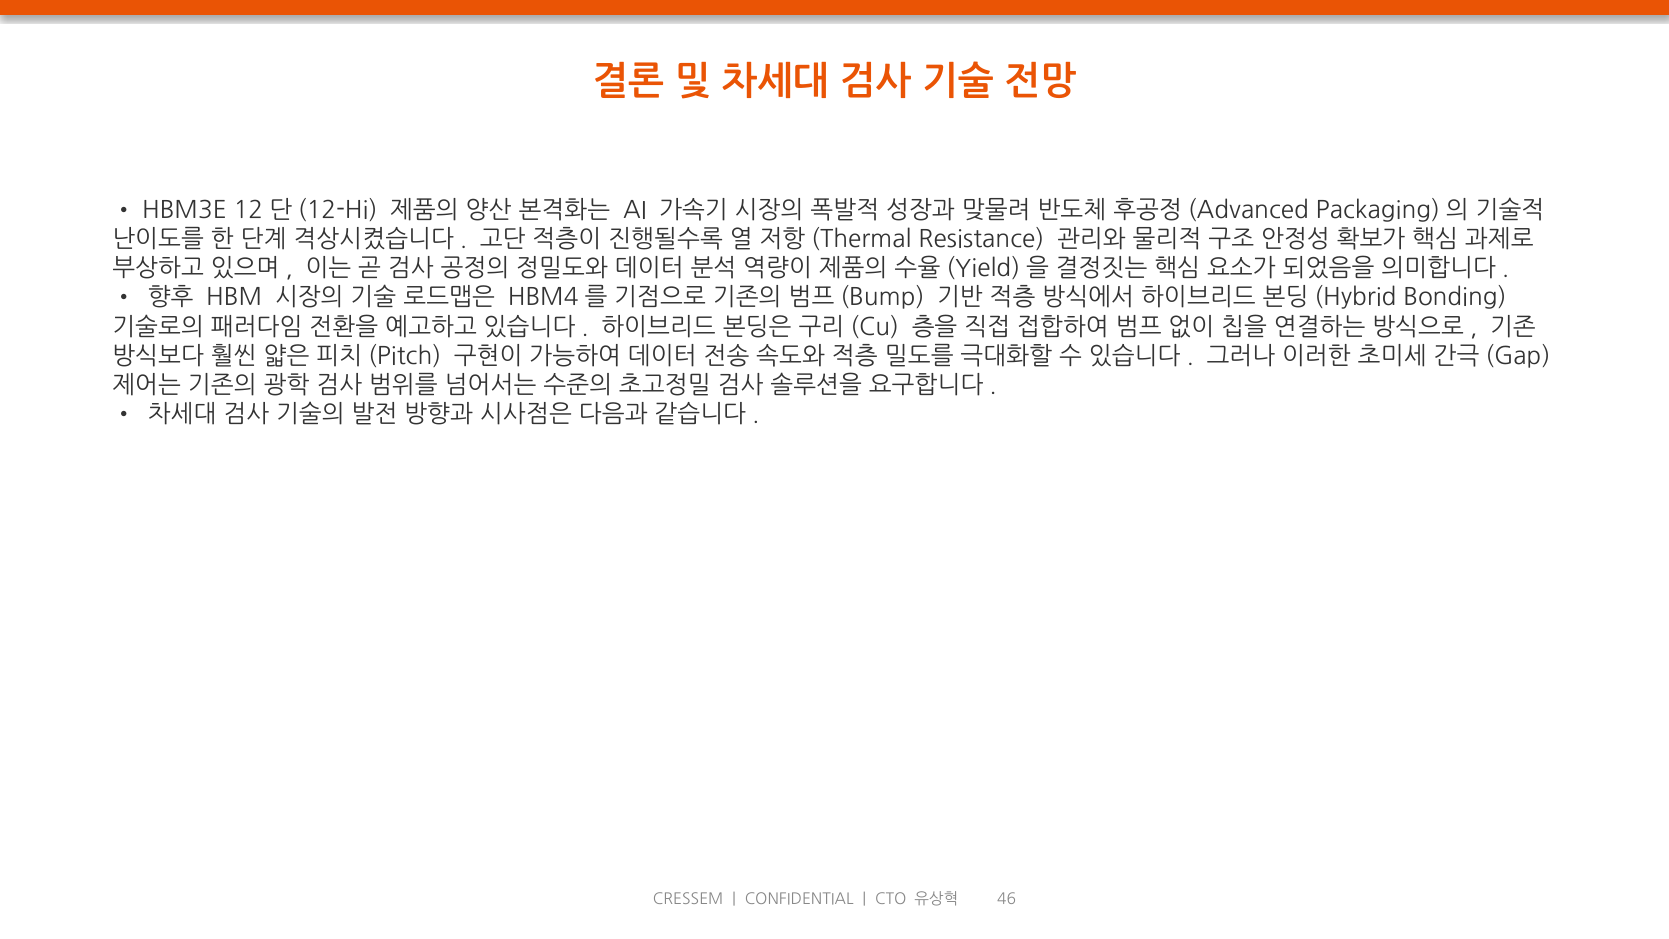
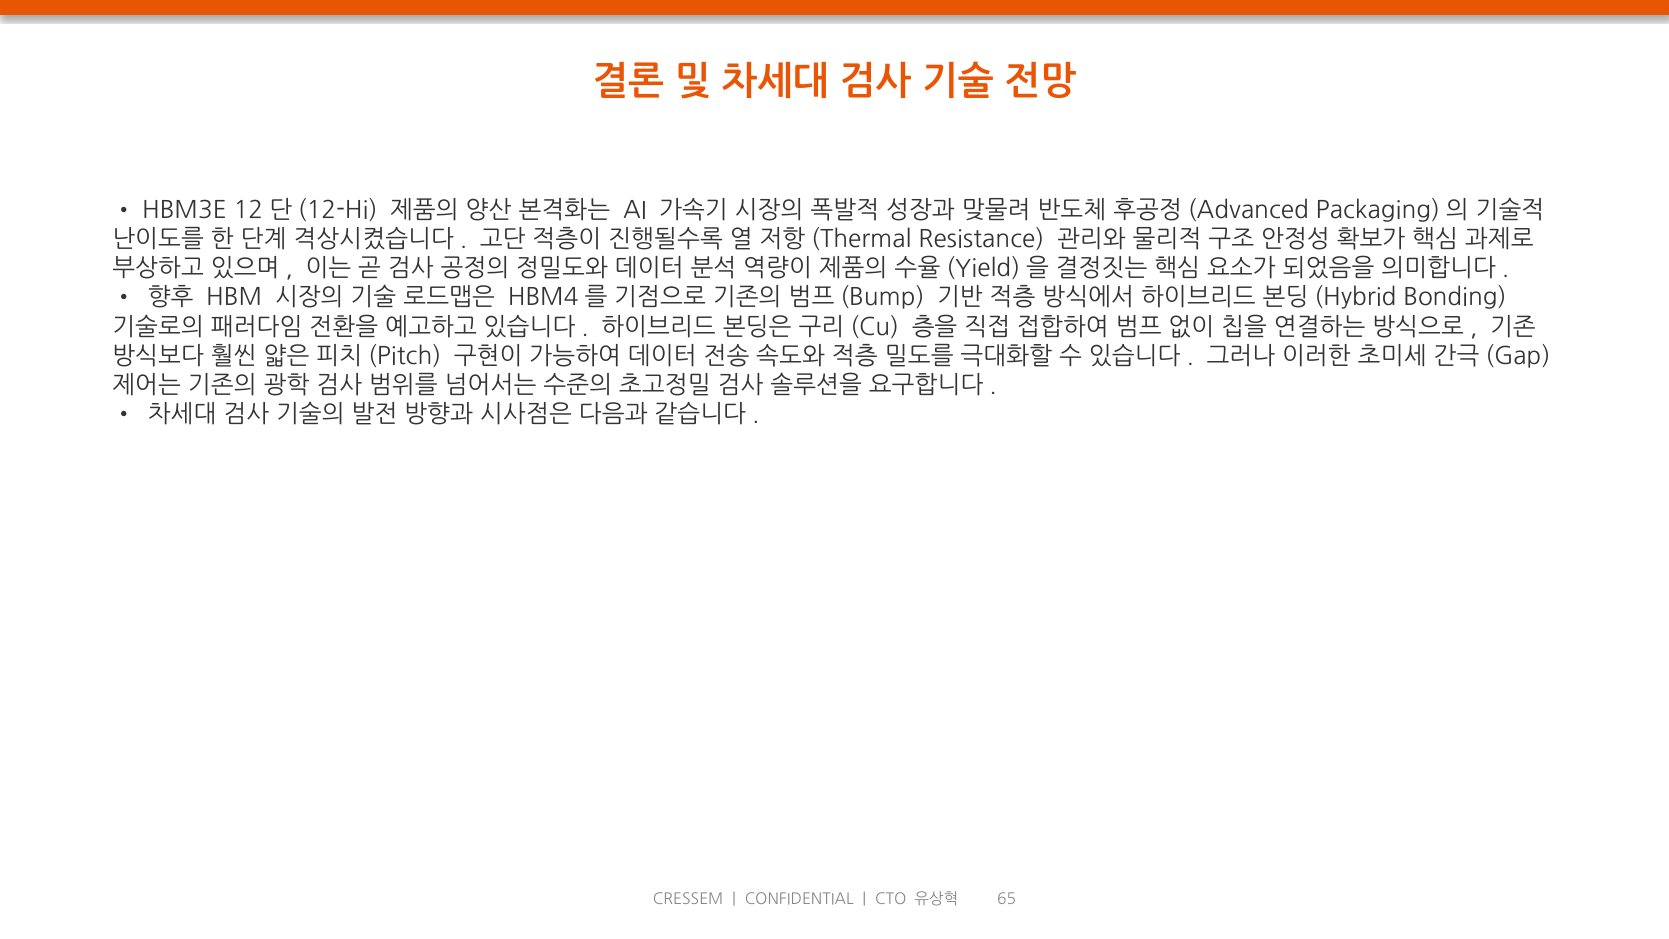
46: 46 -> 65
